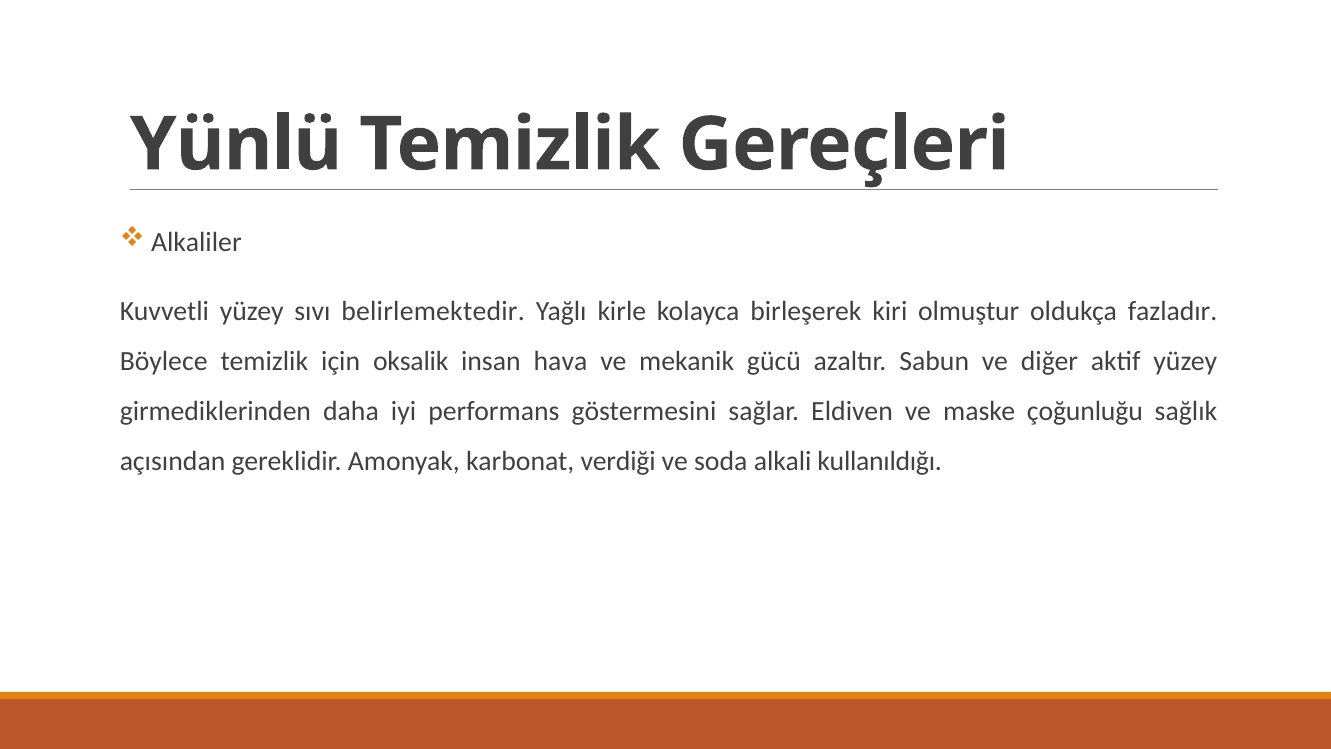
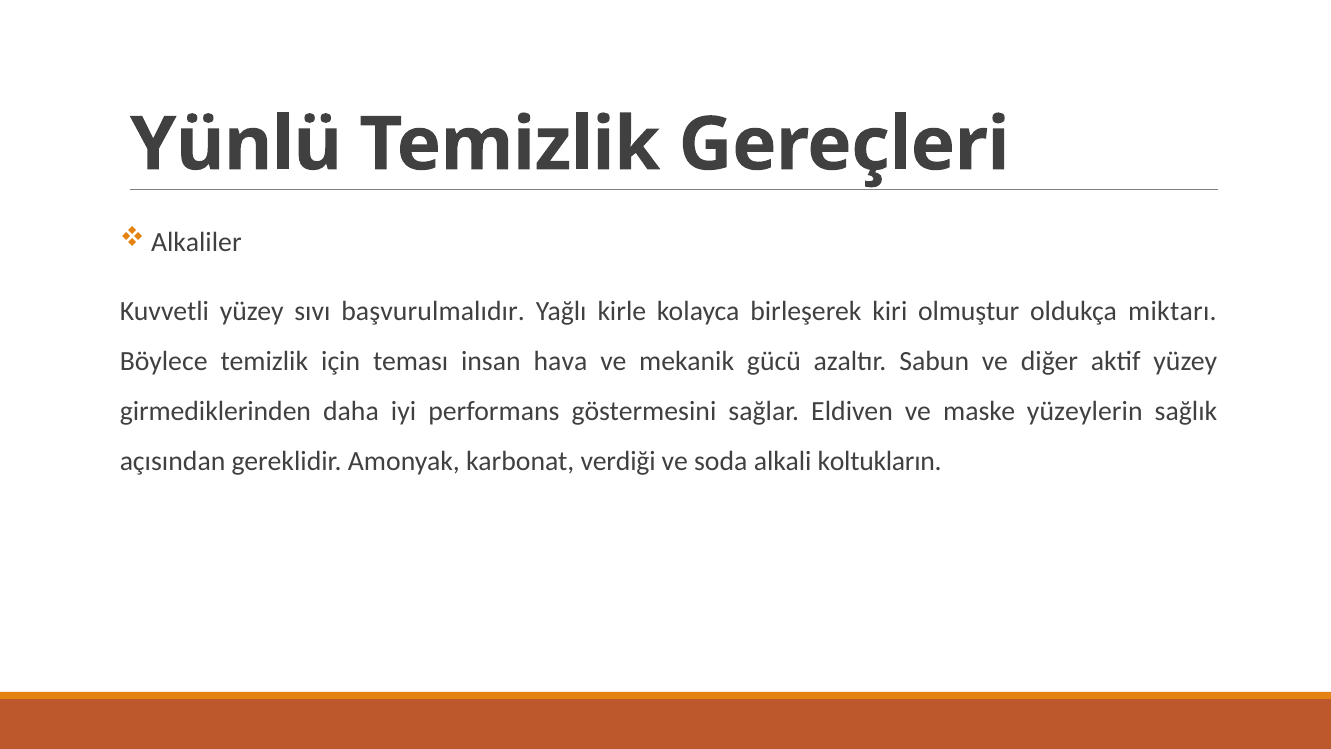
belirlemektedir: belirlemektedir -> başvurulmalıdır
fazladır: fazladır -> miktarı
oksalik: oksalik -> teması
çoğunluğu: çoğunluğu -> yüzeylerin
kullanıldığı: kullanıldığı -> koltukların
